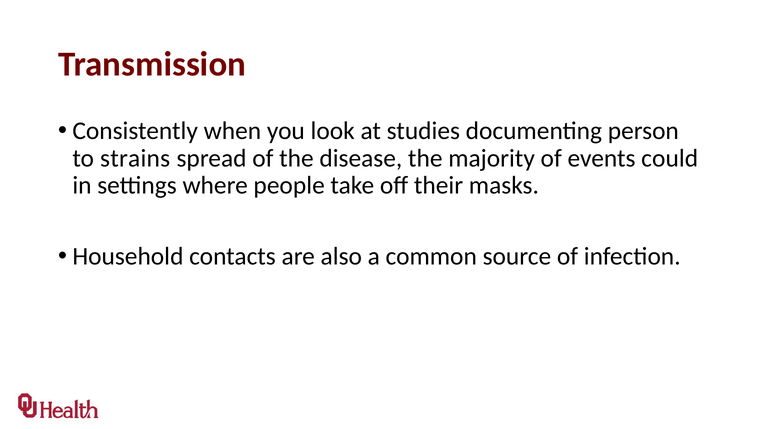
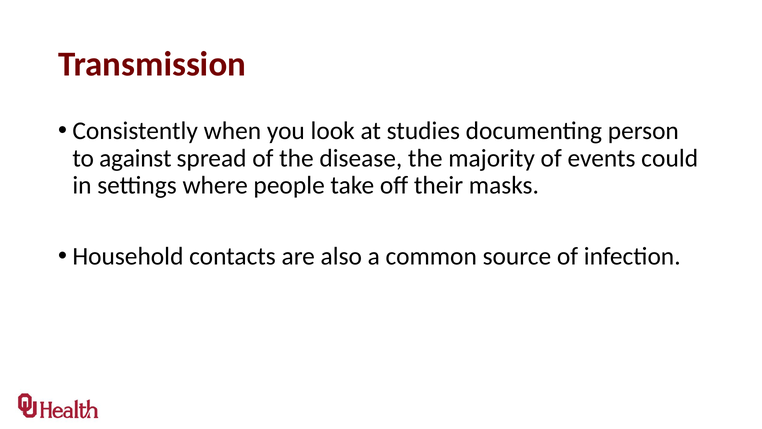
strains: strains -> against
